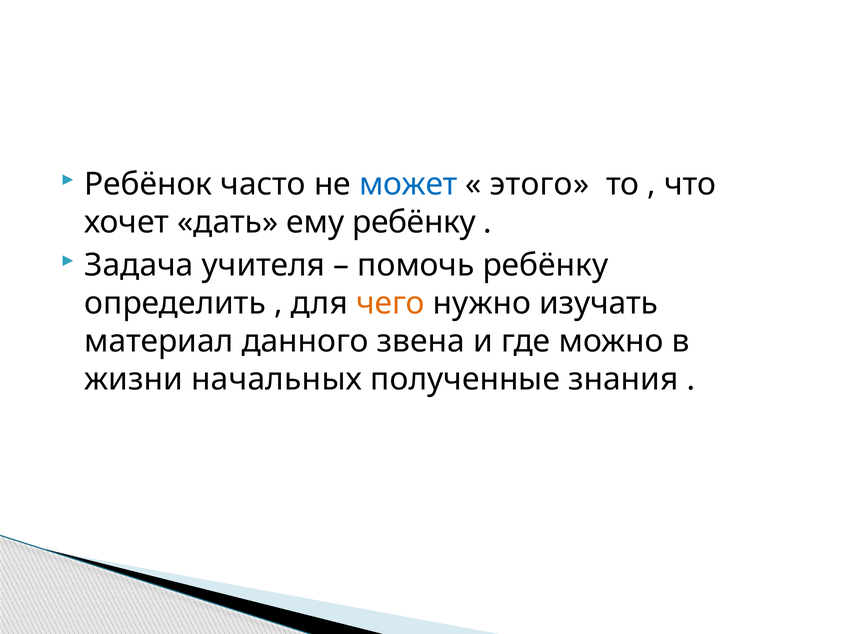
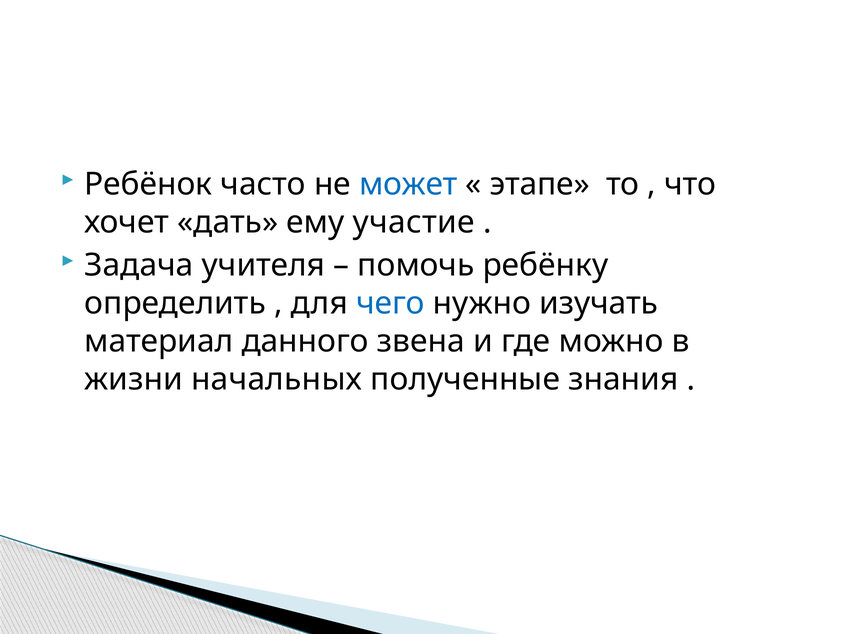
этого: этого -> этапе
ему ребёнку: ребёнку -> участие
чего colour: orange -> blue
